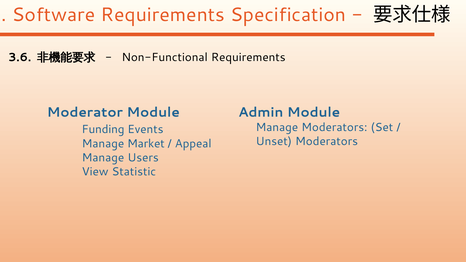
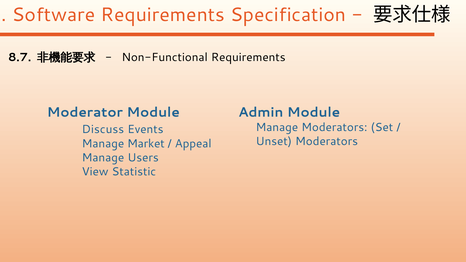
3.6: 3.6 -> 8.7
Funding: Funding -> Discuss
